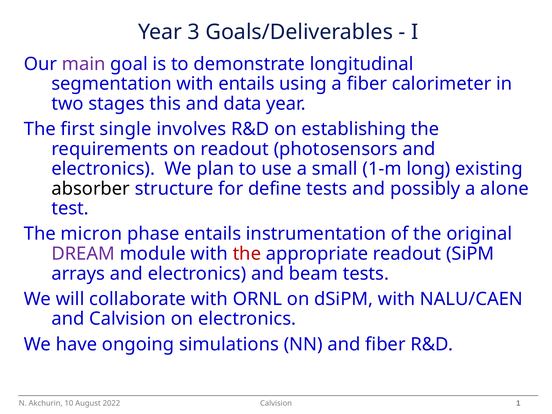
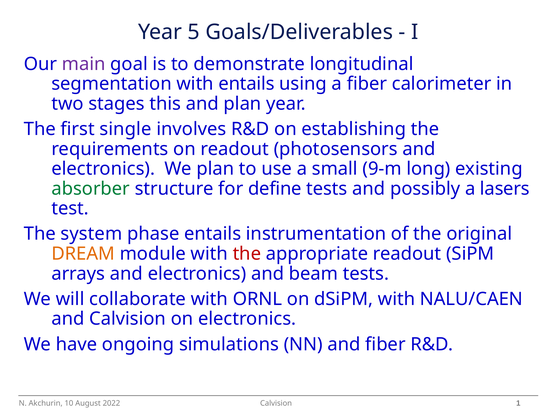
3: 3 -> 5
and data: data -> plan
1-m: 1-m -> 9-m
absorber colour: black -> green
alone: alone -> lasers
micron: micron -> system
DREAM colour: purple -> orange
